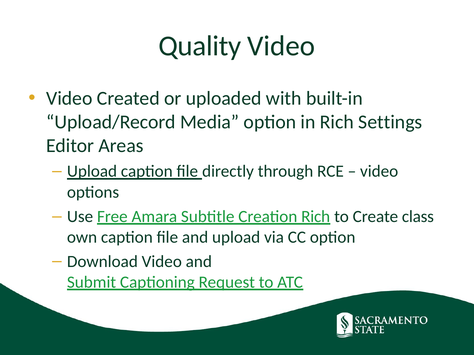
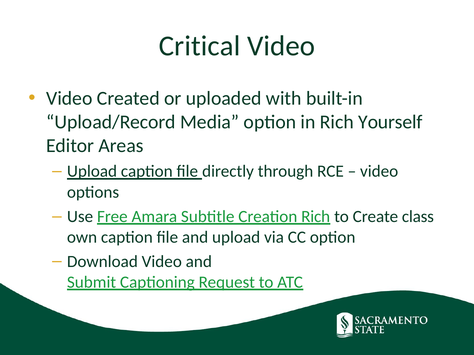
Quality: Quality -> Critical
Settings: Settings -> Yourself
